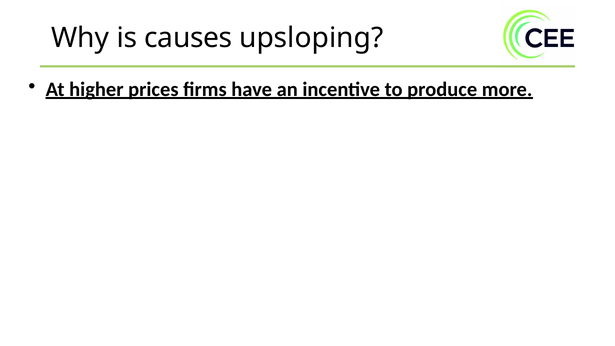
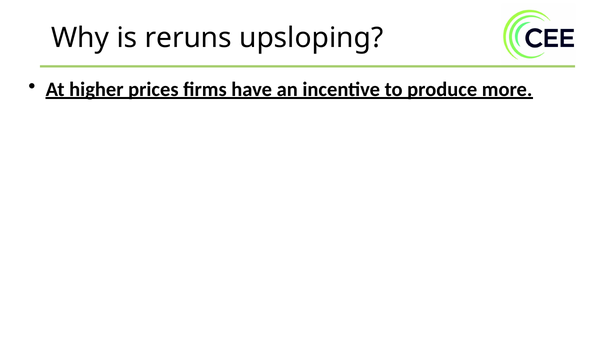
causes: causes -> reruns
